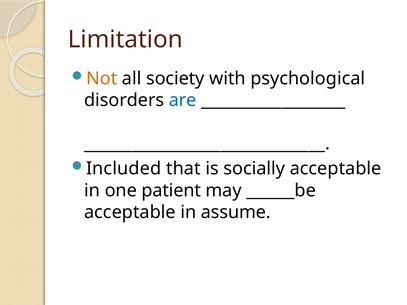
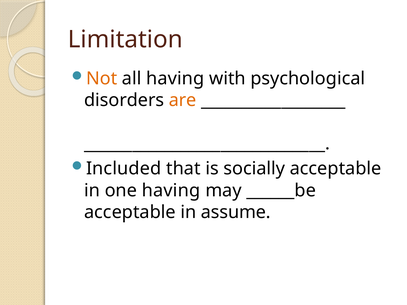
all society: society -> having
are colour: blue -> orange
one patient: patient -> having
